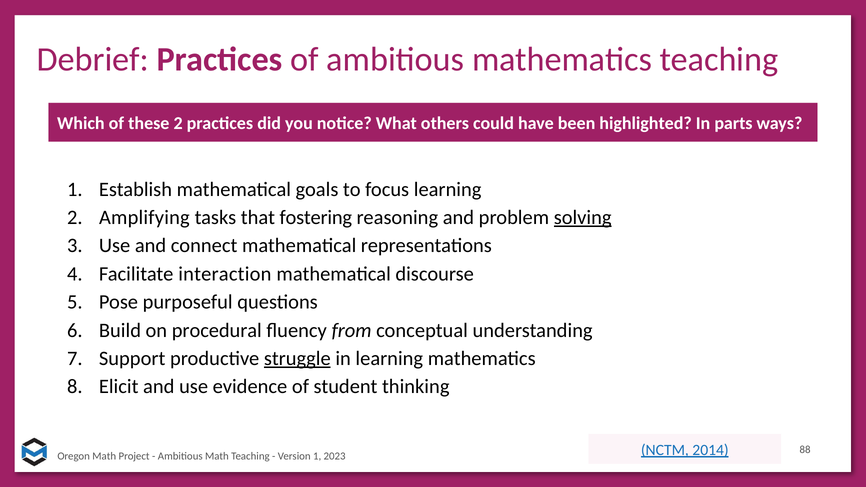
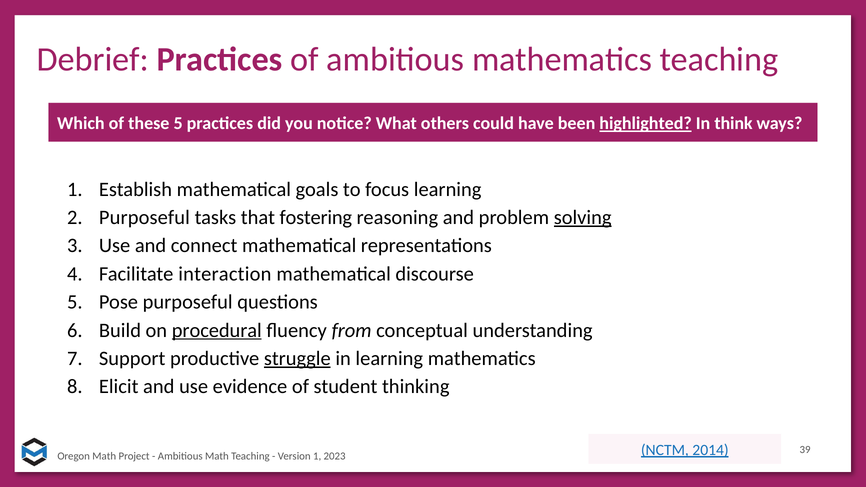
these 2: 2 -> 5
highlighted underline: none -> present
parts: parts -> think
Amplifying at (144, 218): Amplifying -> Purposeful
procedural underline: none -> present
88: 88 -> 39
